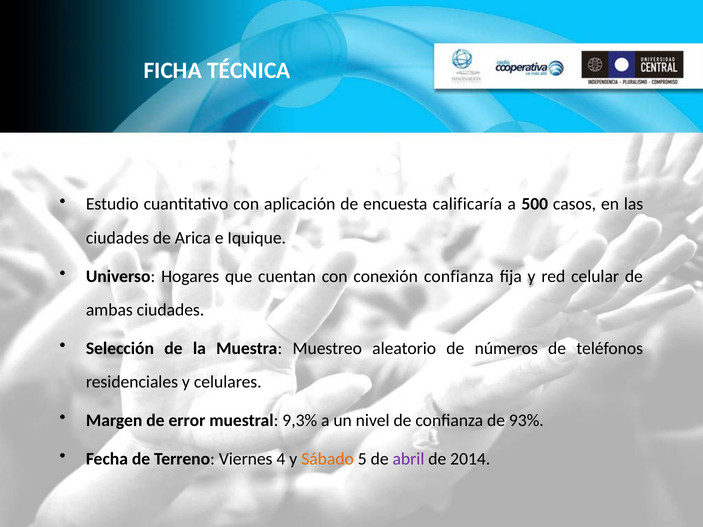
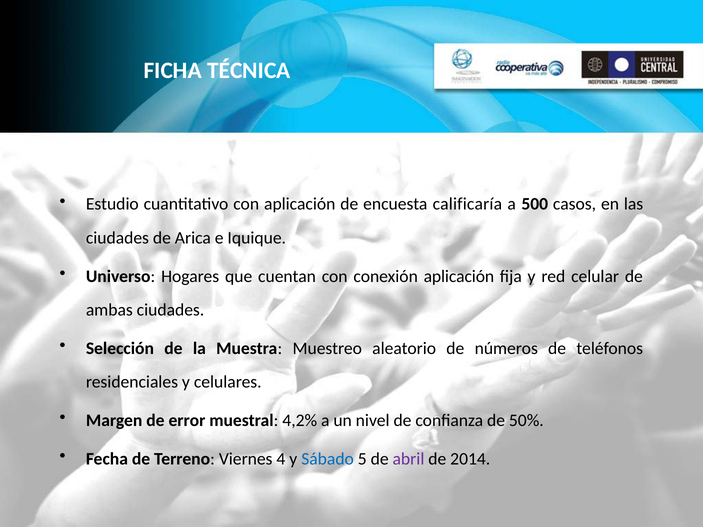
conexión confianza: confianza -> aplicación
9,3%: 9,3% -> 4,2%
93%: 93% -> 50%
Sábado colour: orange -> blue
